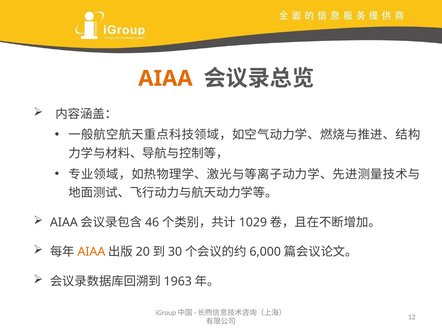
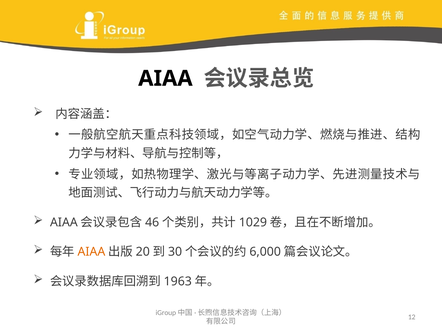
AIAA at (165, 78) colour: orange -> black
